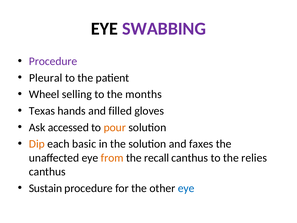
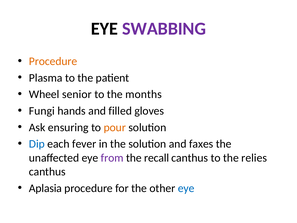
Procedure at (53, 61) colour: purple -> orange
Pleural: Pleural -> Plasma
selling: selling -> senior
Texas: Texas -> Fungi
accessed: accessed -> ensuring
Dip colour: orange -> blue
basic: basic -> fever
from colour: orange -> purple
Sustain: Sustain -> Aplasia
